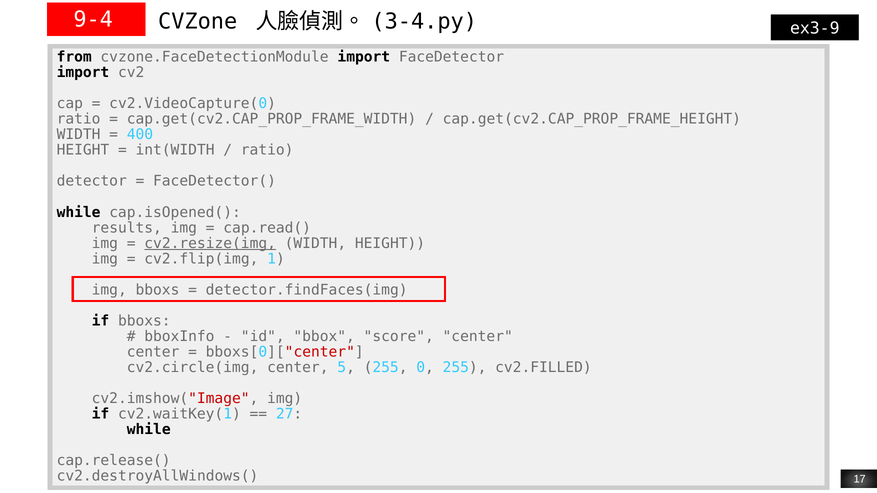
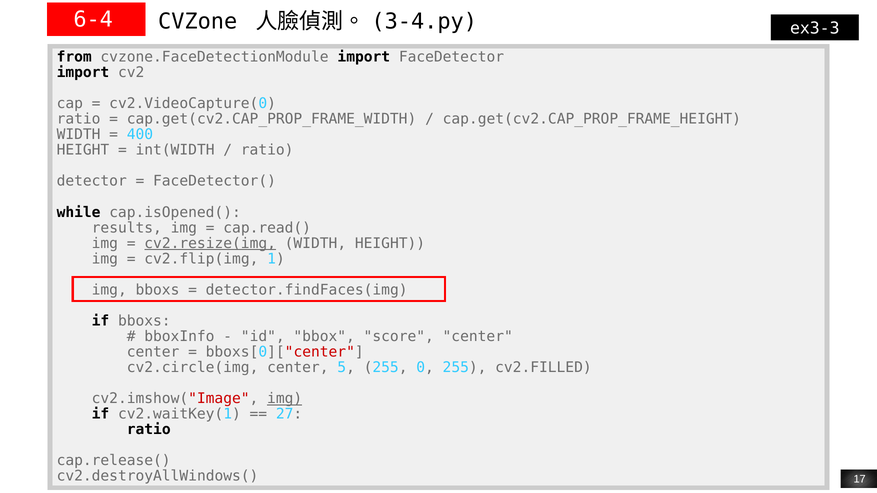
9-4: 9-4 -> 6-4
ex3-9: ex3-9 -> ex3-3
img at (285, 399) underline: none -> present
while at (149, 430): while -> ratio
